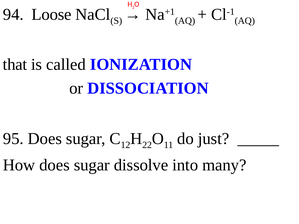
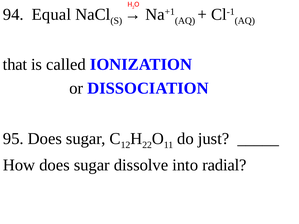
Loose: Loose -> Equal
many: many -> radial
